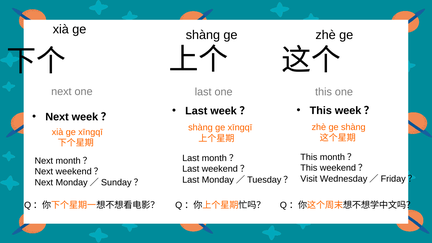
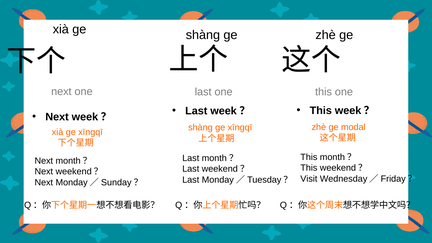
zhè ge shàng: shàng -> modal
